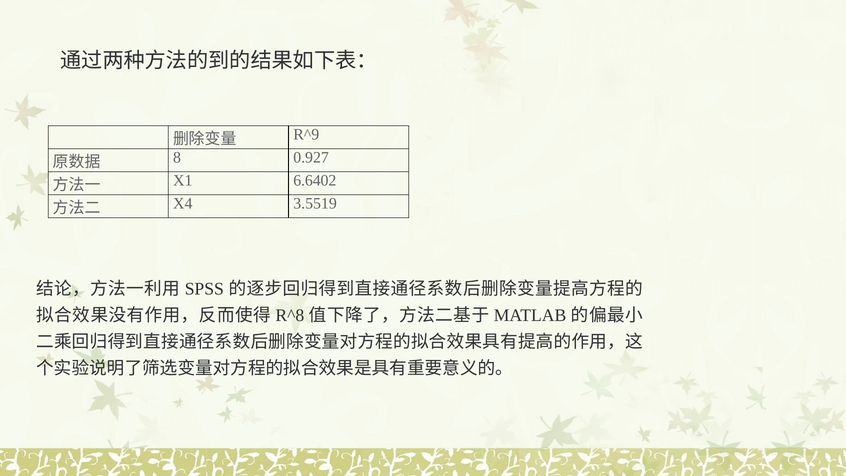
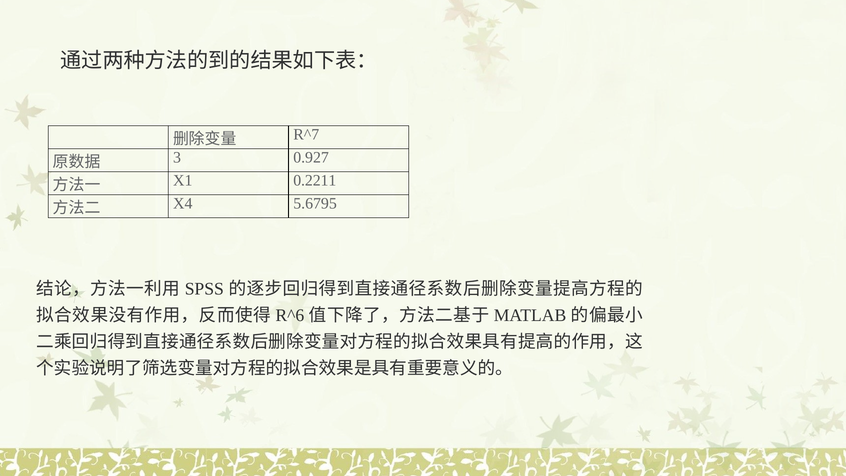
R^9: R^9 -> R^7
8: 8 -> 3
6.6402: 6.6402 -> 0.2211
3.5519: 3.5519 -> 5.6795
R^8: R^8 -> R^6
